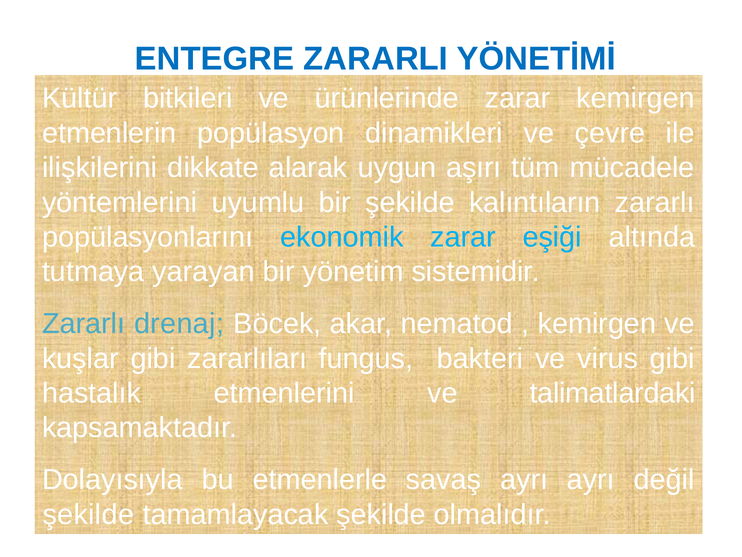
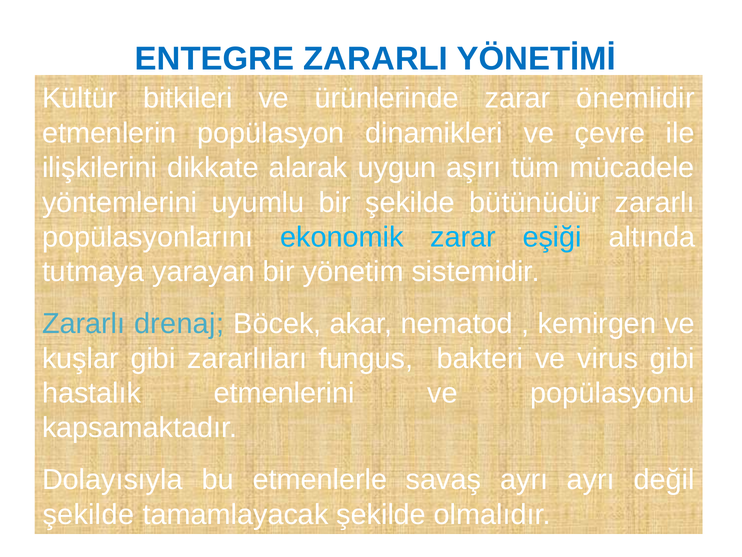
zarar kemirgen: kemirgen -> önemlidir
kalıntıların: kalıntıların -> bütünüdür
talimatlardaki: talimatlardaki -> popülasyonu
